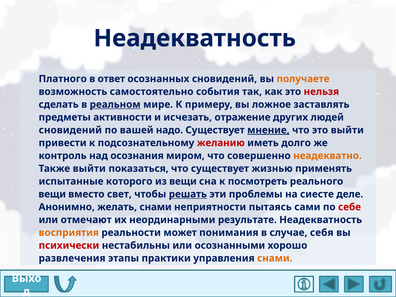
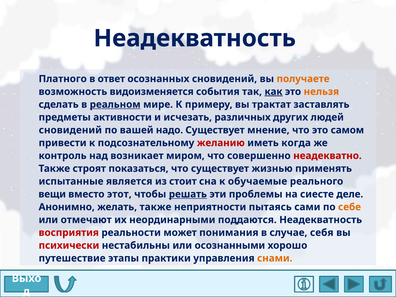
самостоятельно: самостоятельно -> видоизменяется
как underline: none -> present
нельзя colour: red -> orange
ложное: ложное -> трактат
отражение: отражение -> различных
мнение underline: present -> none
это выйти: выйти -> самом
долго: долго -> когда
осознания: осознания -> возникает
неадекватно colour: orange -> red
Также выйти: выйти -> строят
которого: которого -> является
из вещи: вещи -> стоит
посмотреть: посмотреть -> обучаемые
свет: свет -> этот
желать снами: снами -> также
себе colour: red -> orange
результате: результате -> поддаются
восприятия colour: orange -> red
развлечения: развлечения -> путешествие
